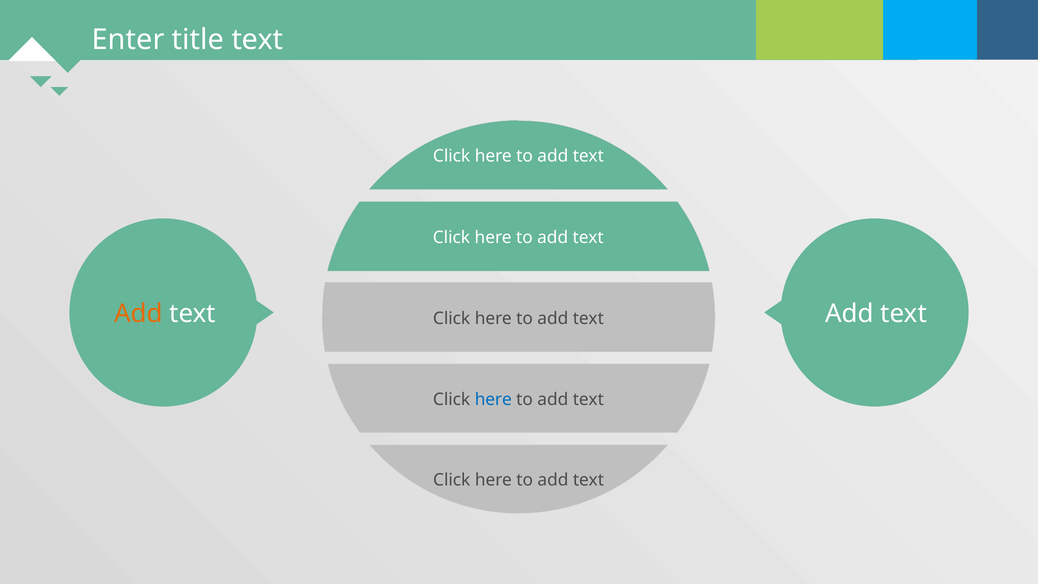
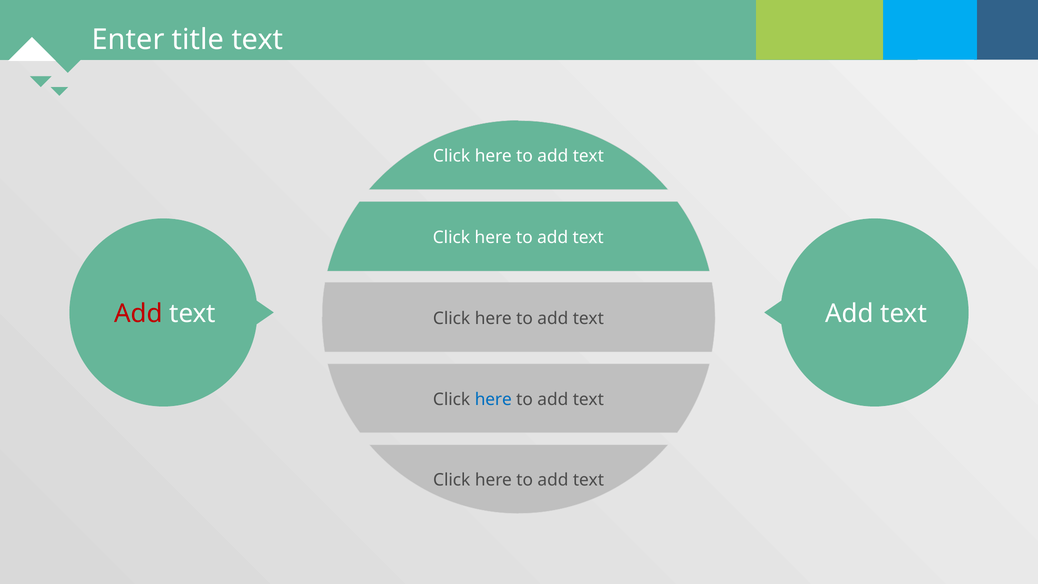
Add at (138, 314) colour: orange -> red
